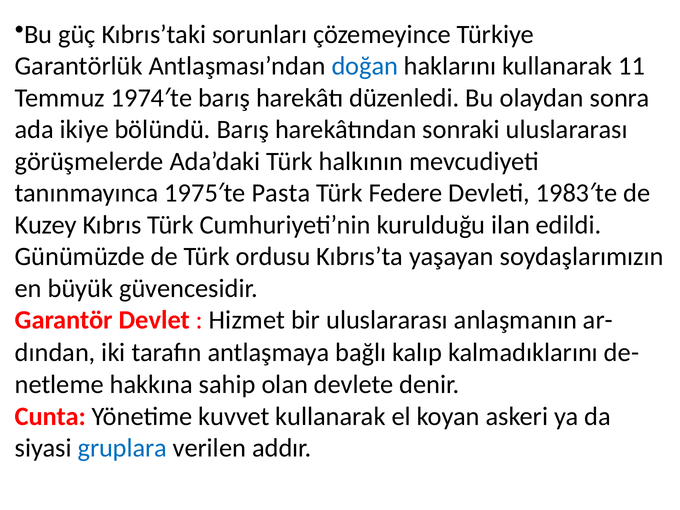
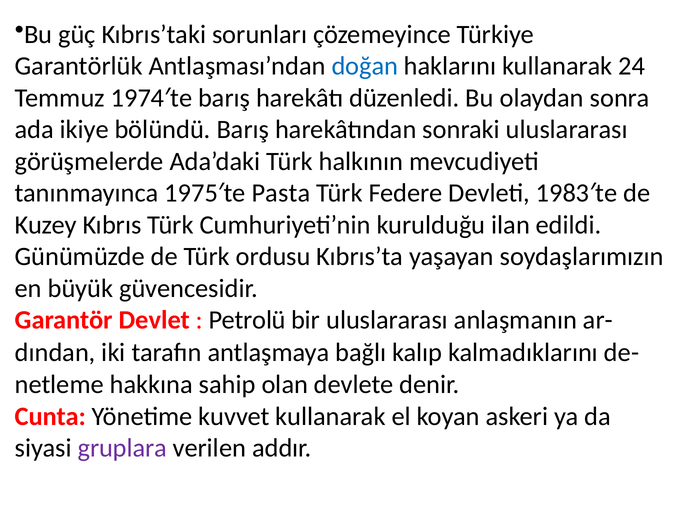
11: 11 -> 24
Hizmet: Hizmet -> Petrolü
gruplara colour: blue -> purple
